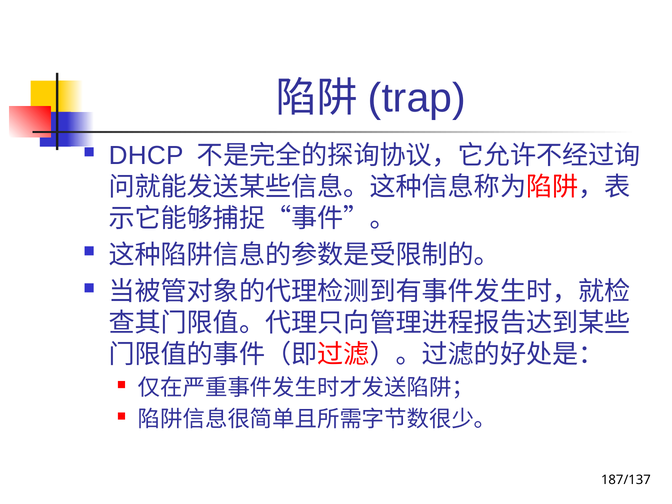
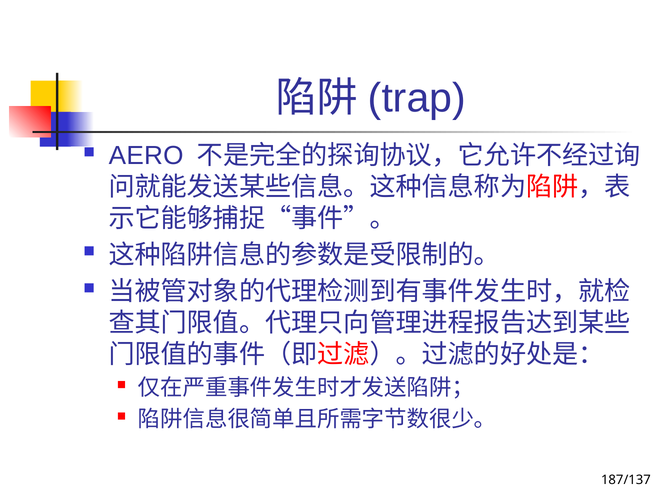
DHCP: DHCP -> AERO
